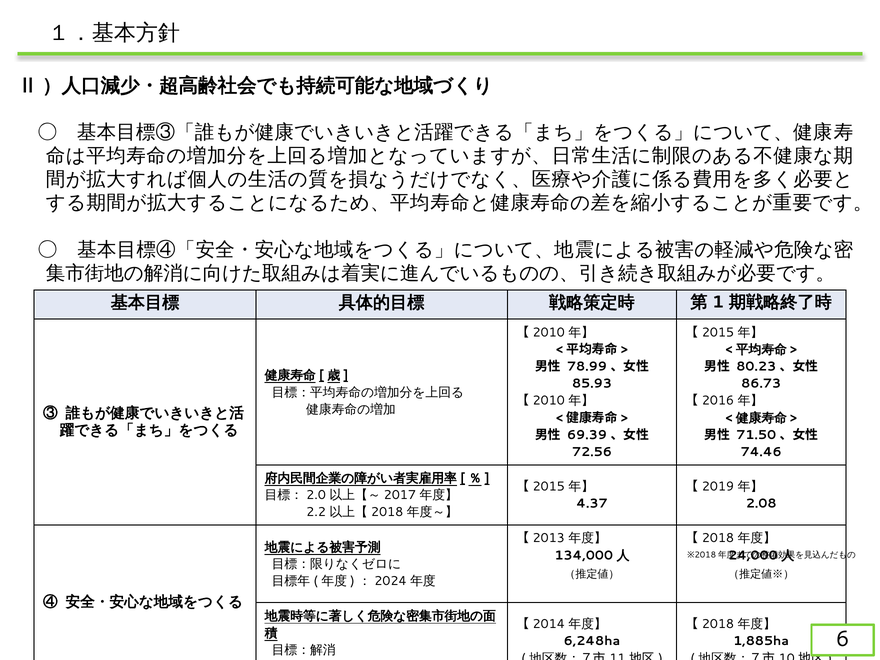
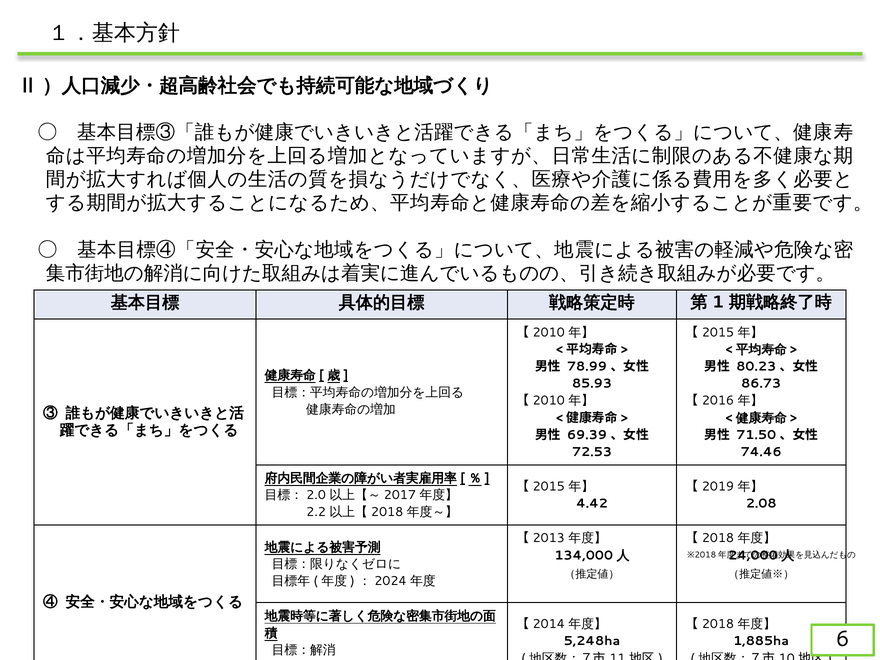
72.56: 72.56 -> 72.53
4.37: 4.37 -> 4.42
6,248ha: 6,248ha -> 5,248ha
